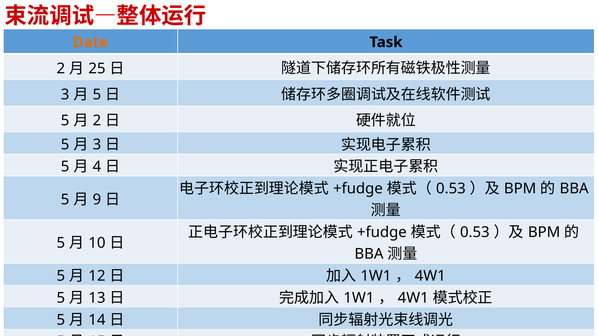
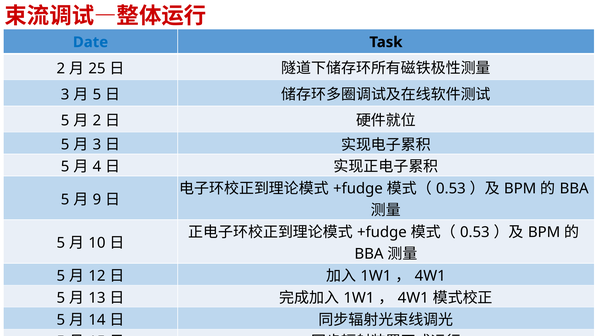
Date colour: orange -> blue
